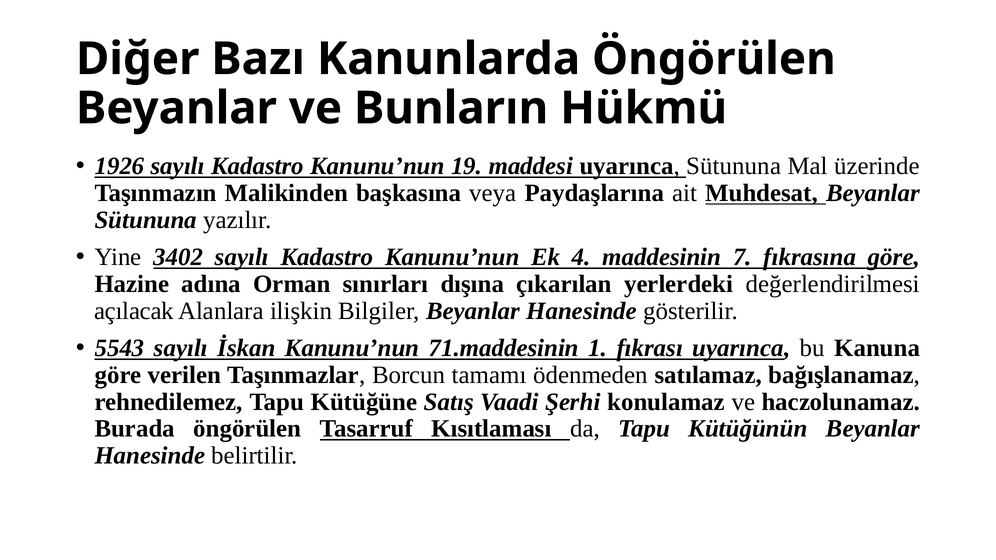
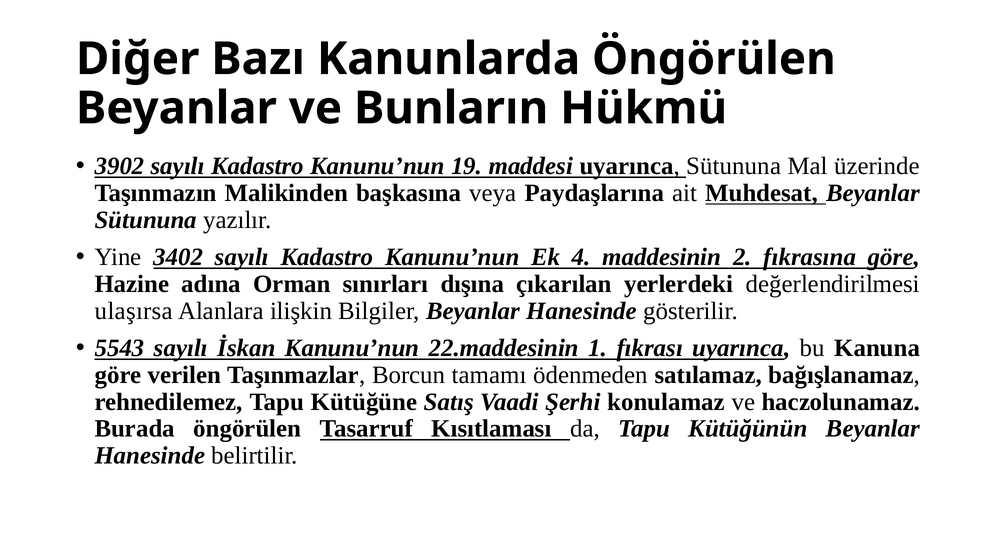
1926: 1926 -> 3902
7: 7 -> 2
açılacak: açılacak -> ulaşırsa
71.maddesinin: 71.maddesinin -> 22.maddesinin
